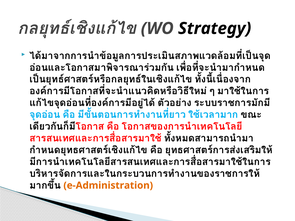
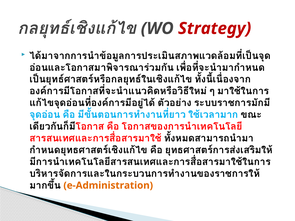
Strategy colour: black -> red
